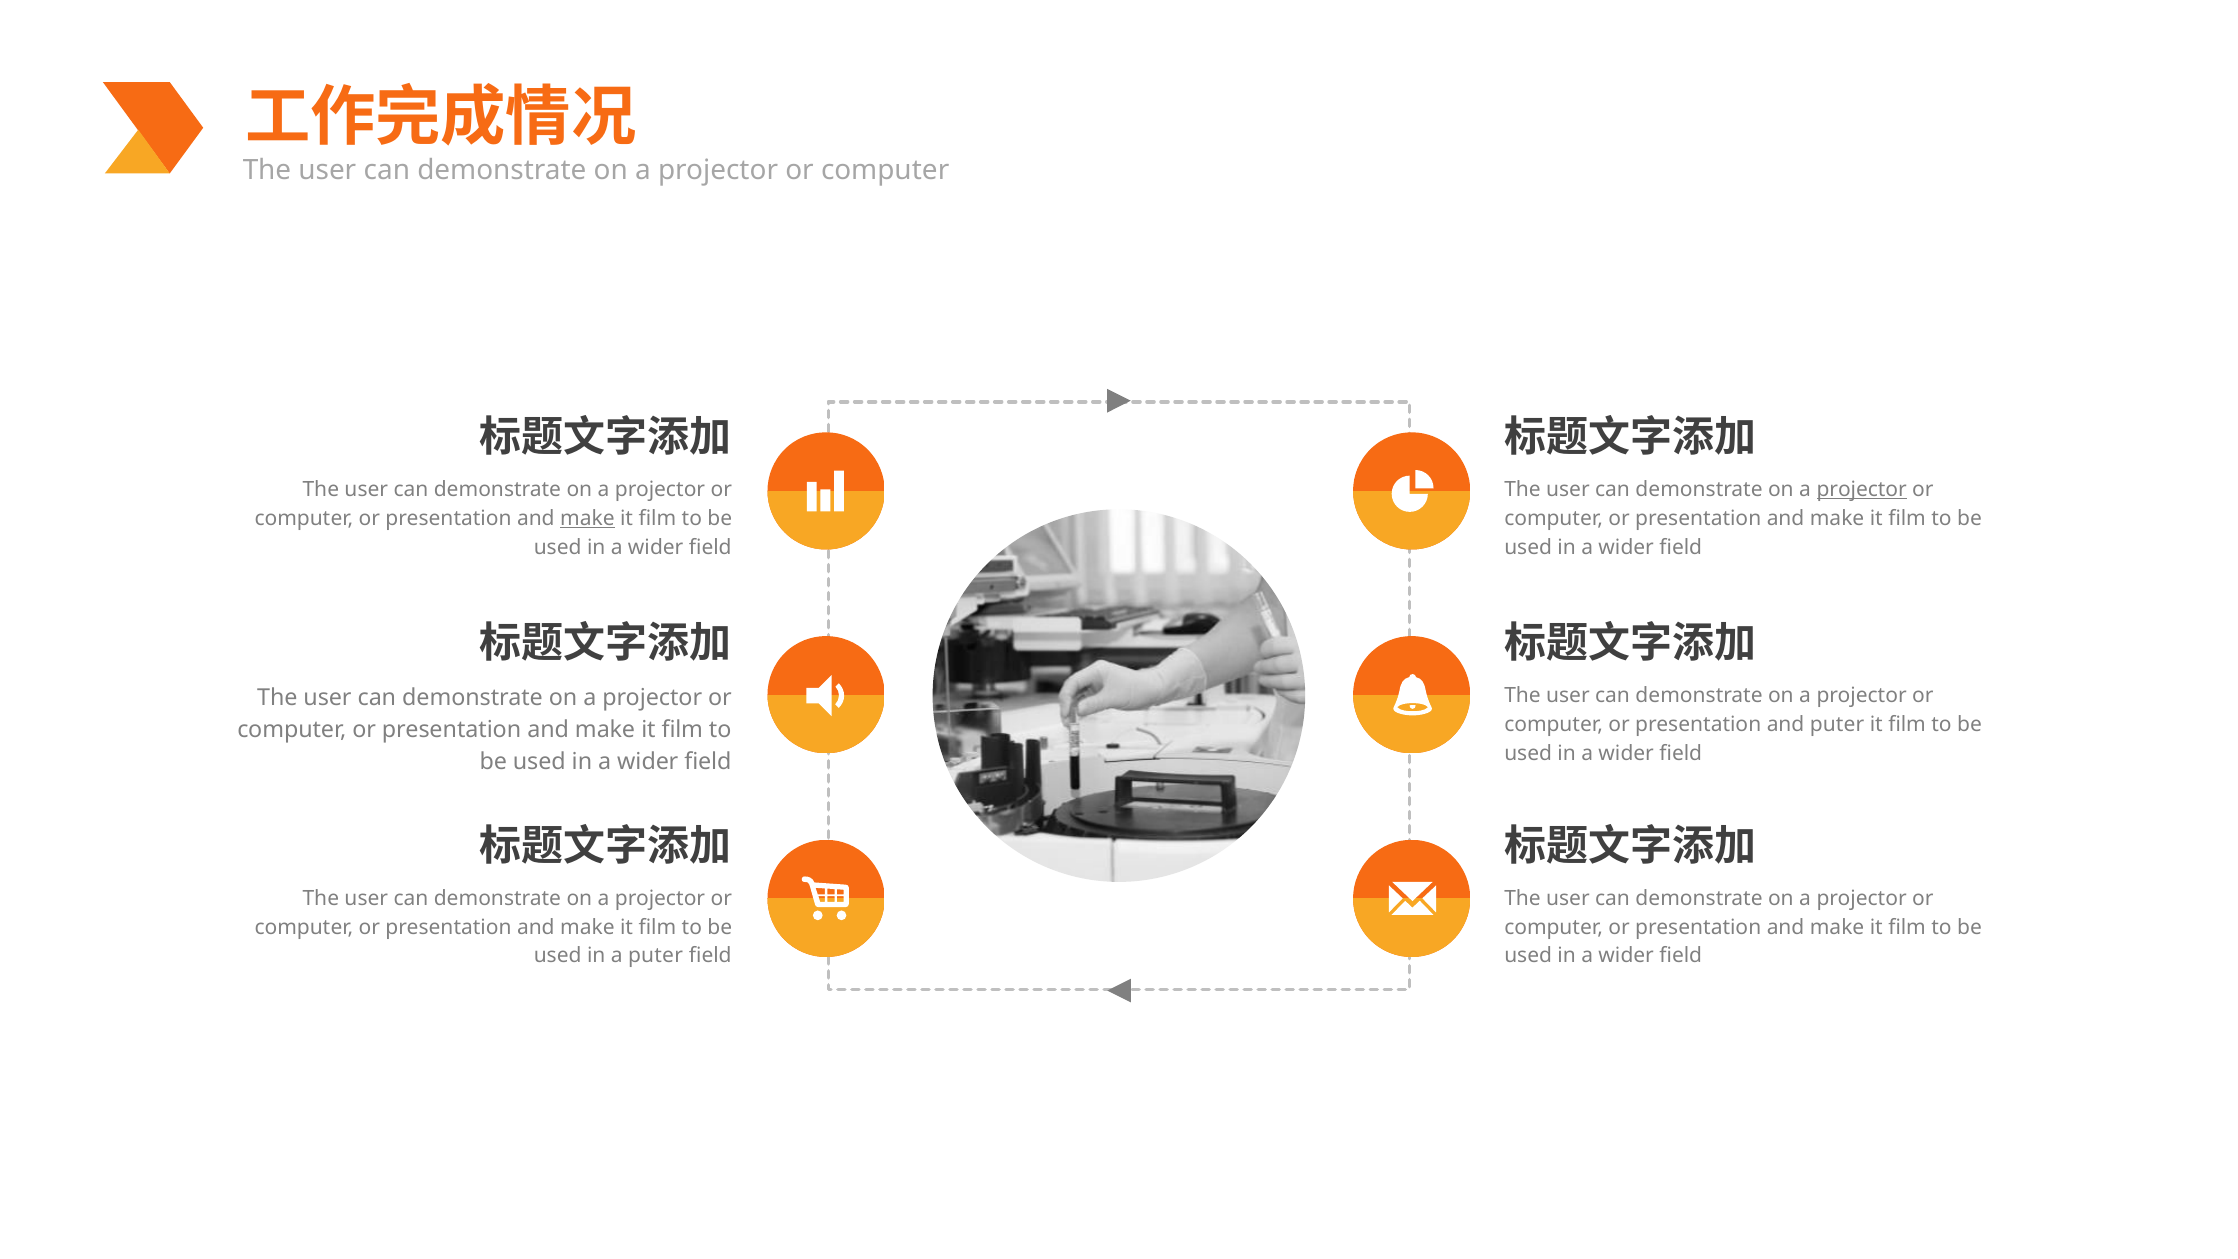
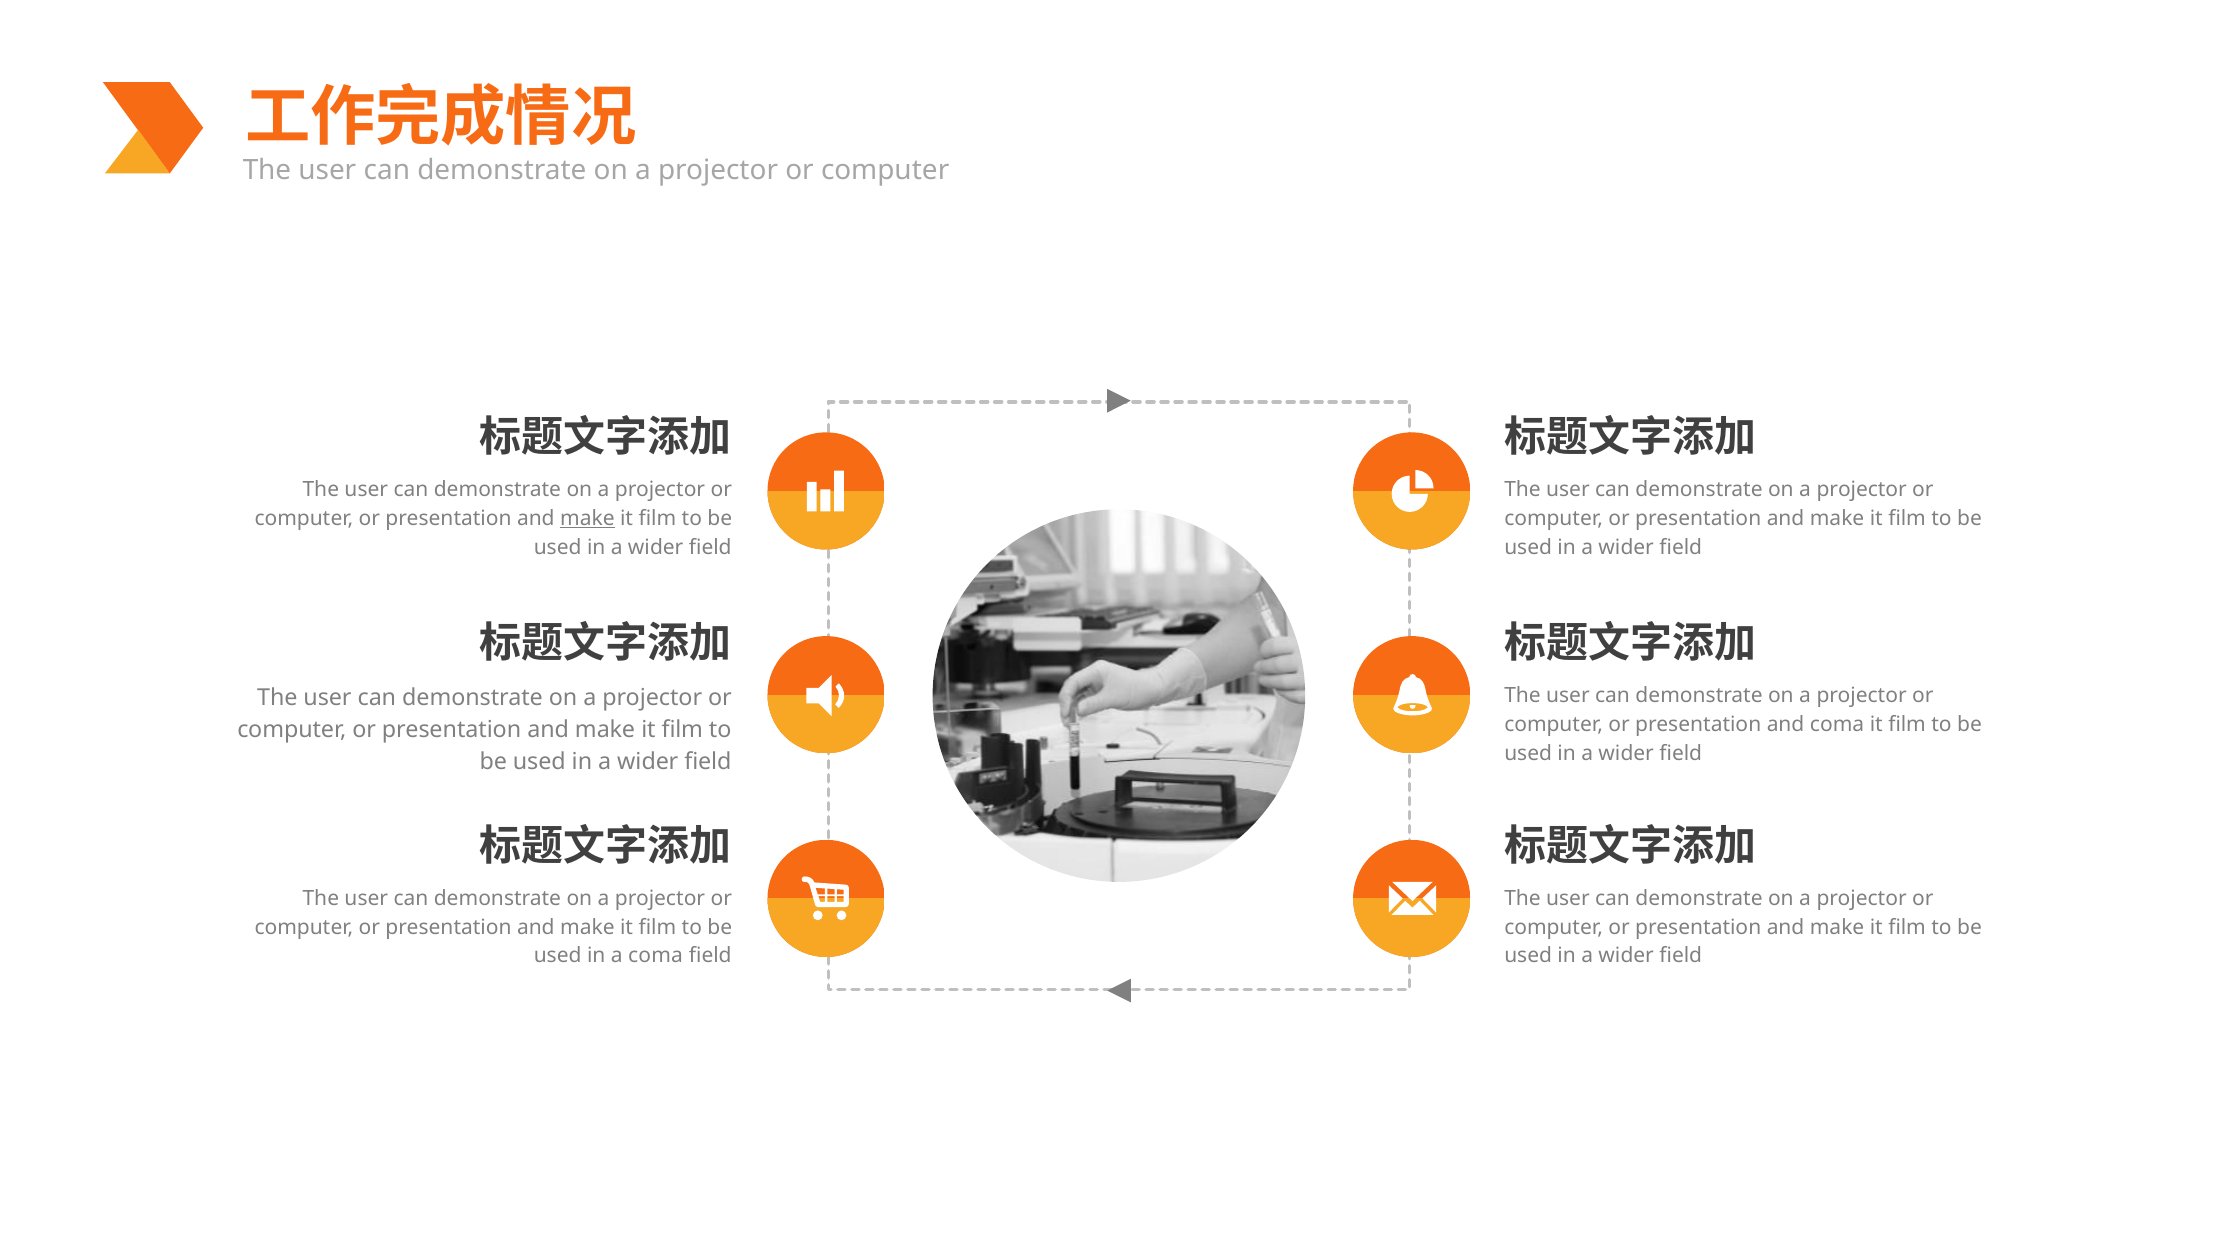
projector at (1862, 490) underline: present -> none
and puter: puter -> coma
a puter: puter -> coma
